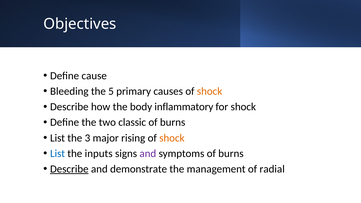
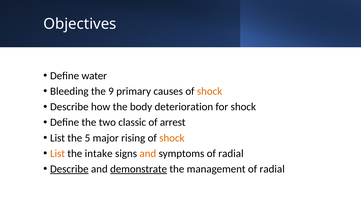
cause: cause -> water
5: 5 -> 9
inflammatory: inflammatory -> deterioration
burns at (173, 122): burns -> arrest
3: 3 -> 5
List at (58, 154) colour: blue -> orange
inputs: inputs -> intake
and at (148, 154) colour: purple -> orange
symptoms of burns: burns -> radial
demonstrate underline: none -> present
